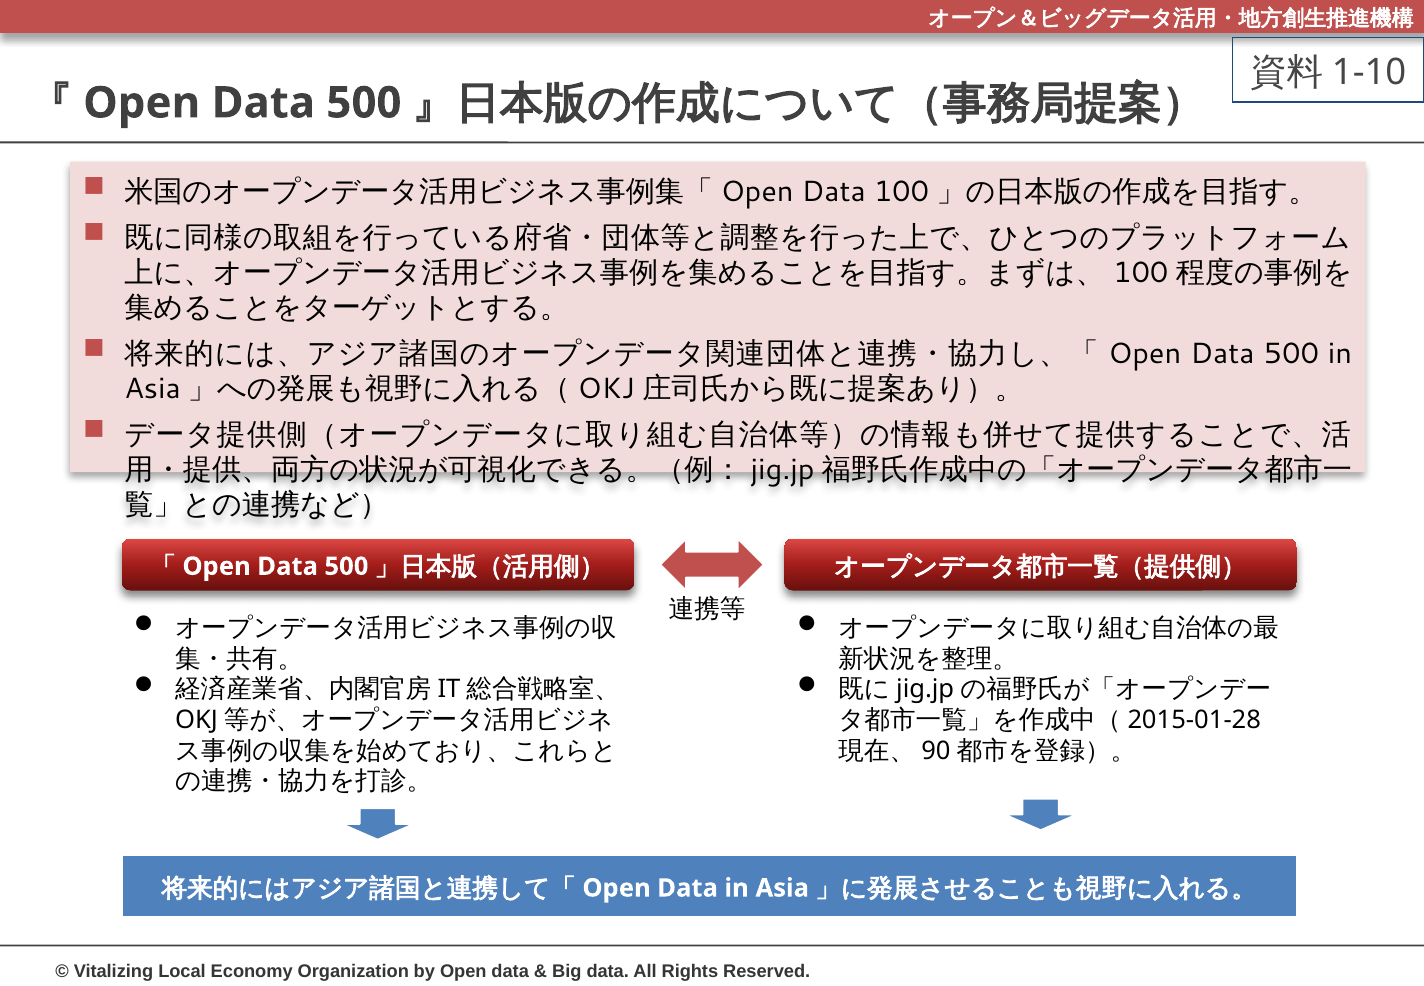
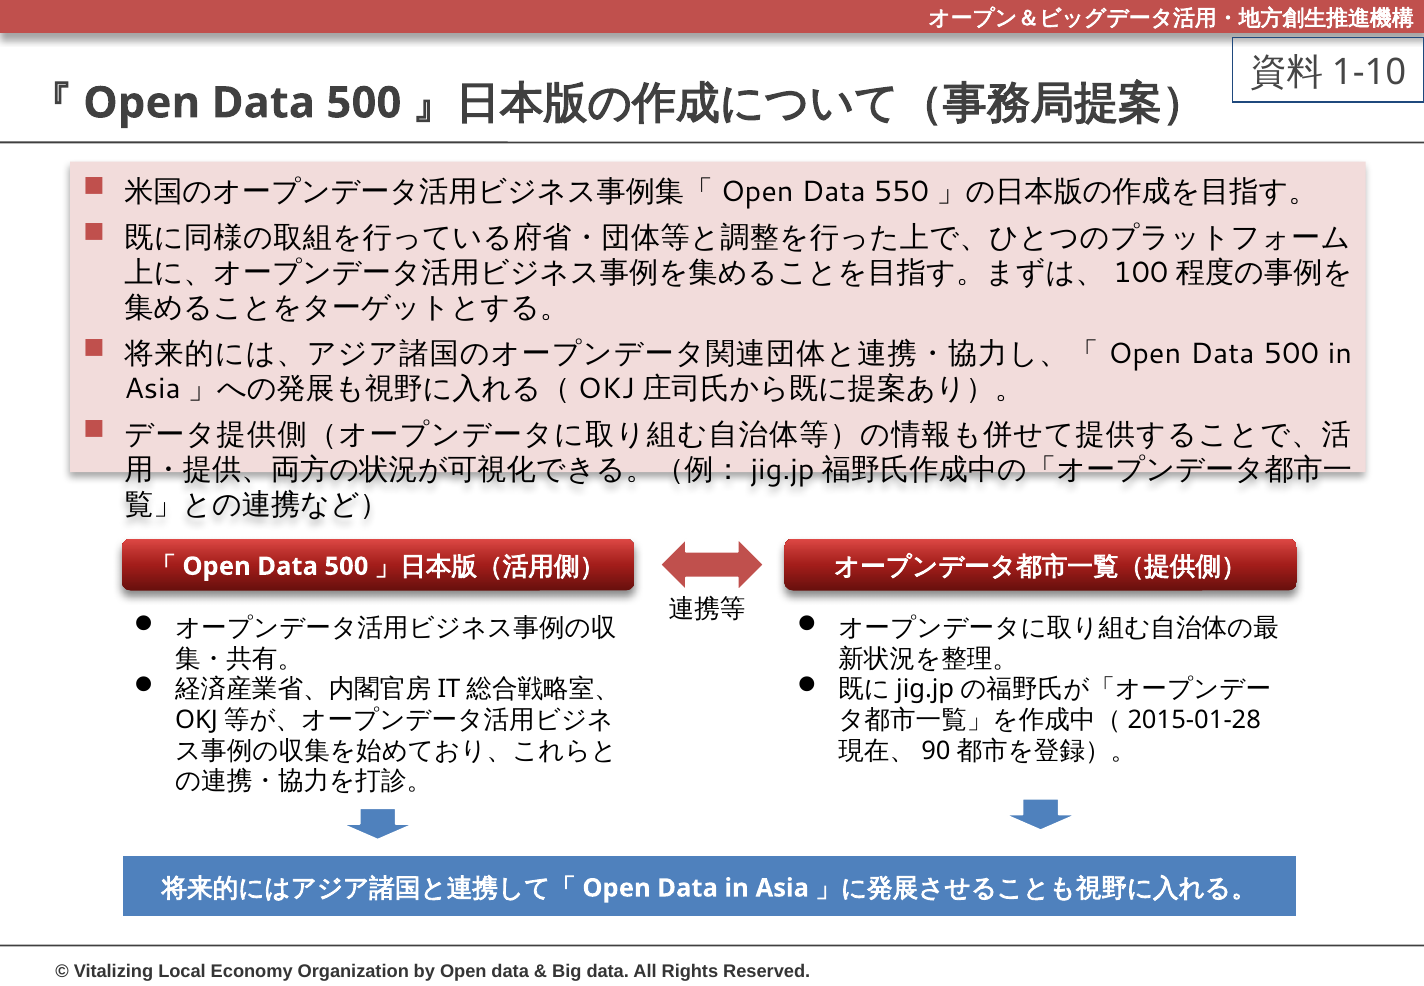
100: 100 -> 550
